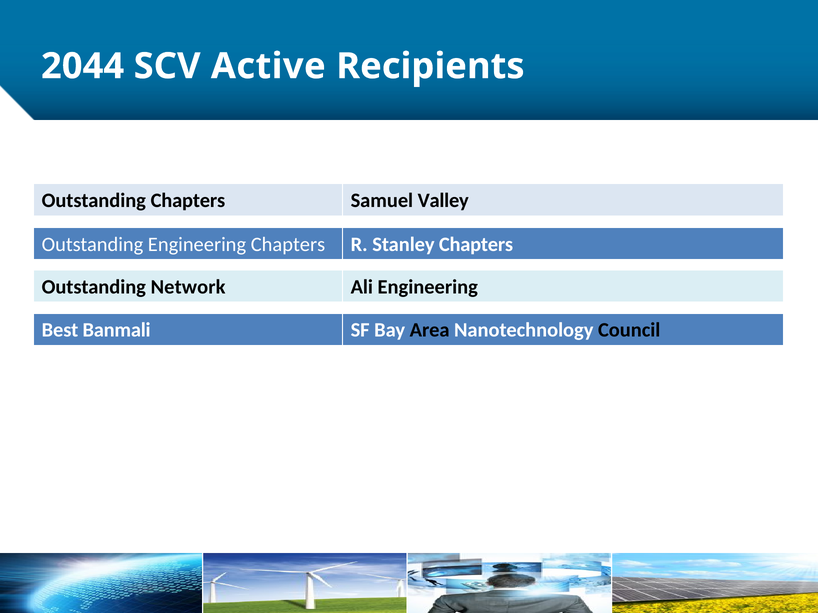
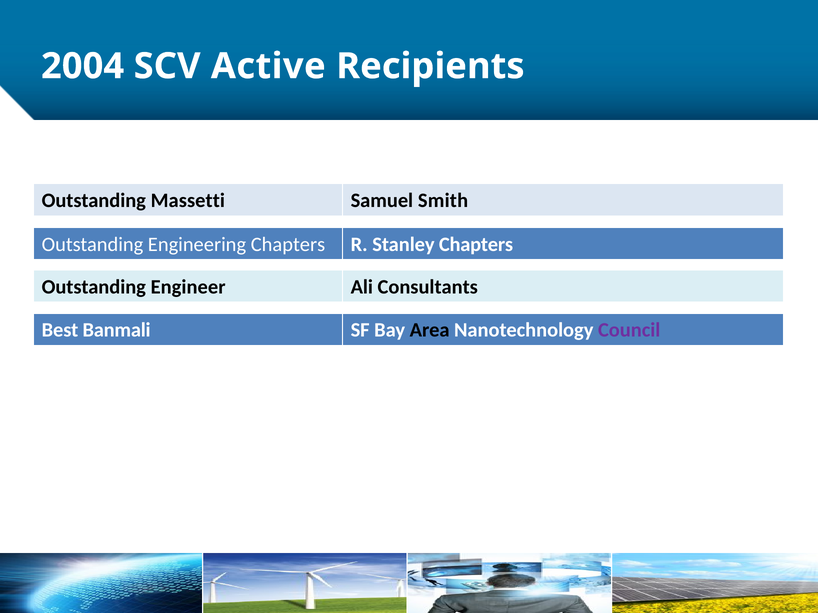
2044: 2044 -> 2004
Outstanding Chapters: Chapters -> Massetti
Valley: Valley -> Smith
Network: Network -> Engineer
Ali Engineering: Engineering -> Consultants
Council colour: black -> purple
